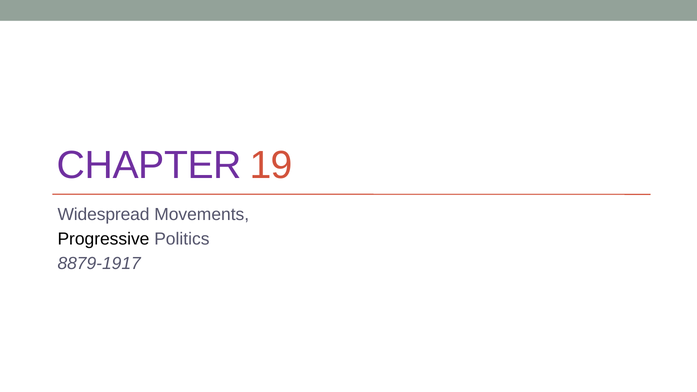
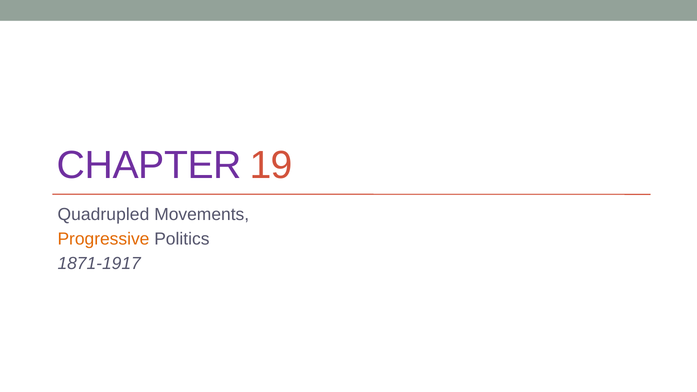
Widespread: Widespread -> Quadrupled
Progressive colour: black -> orange
8879-1917: 8879-1917 -> 1871-1917
